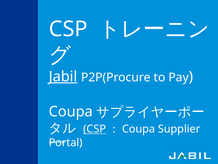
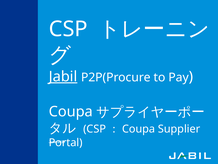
CSP at (95, 129) underline: present -> none
